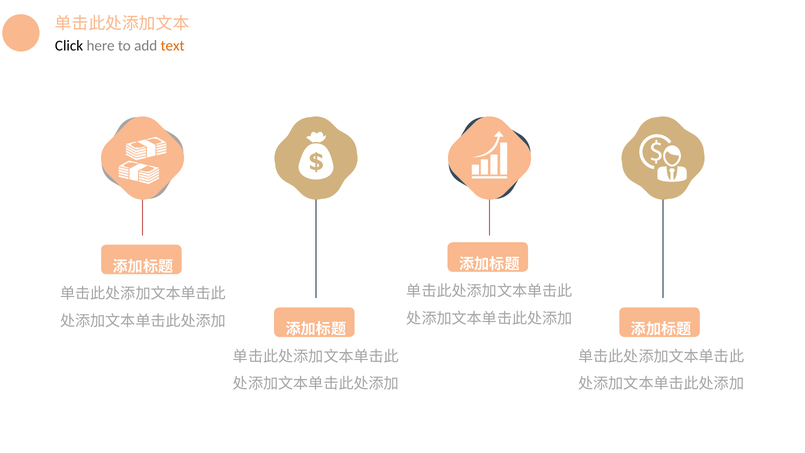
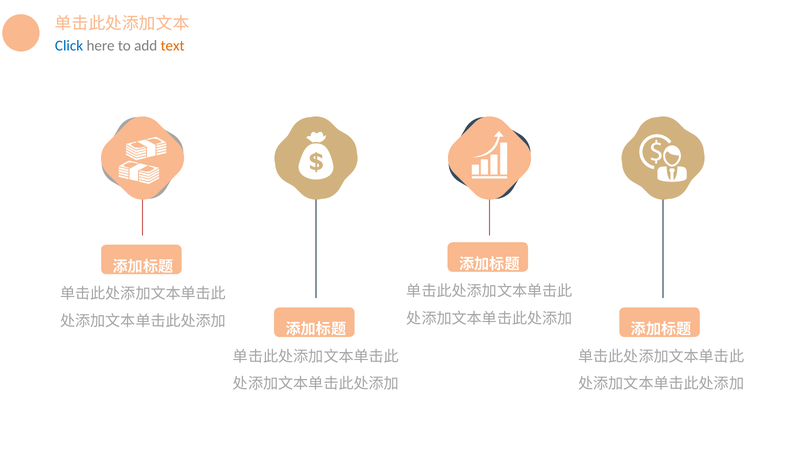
Click colour: black -> blue
